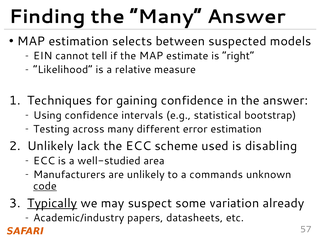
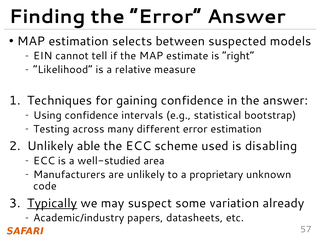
the Many: Many -> Error
lack: lack -> able
commands: commands -> proprietary
code underline: present -> none
